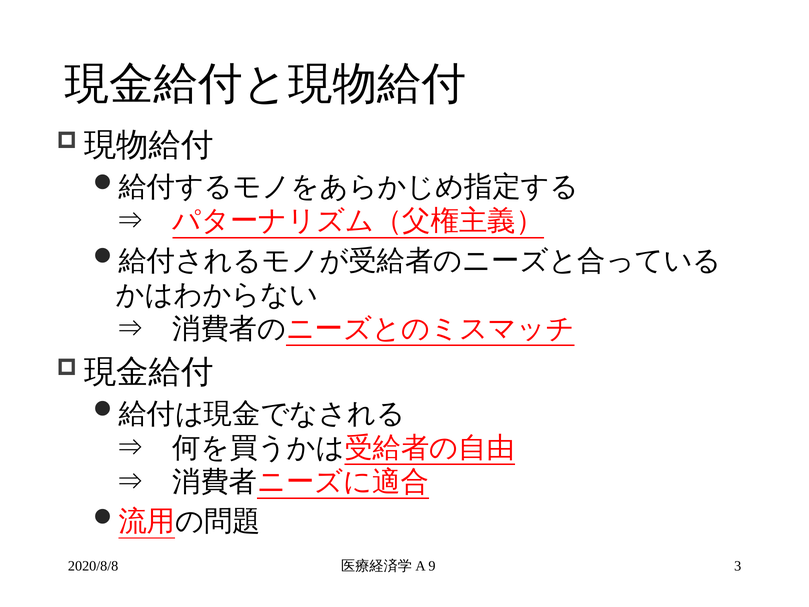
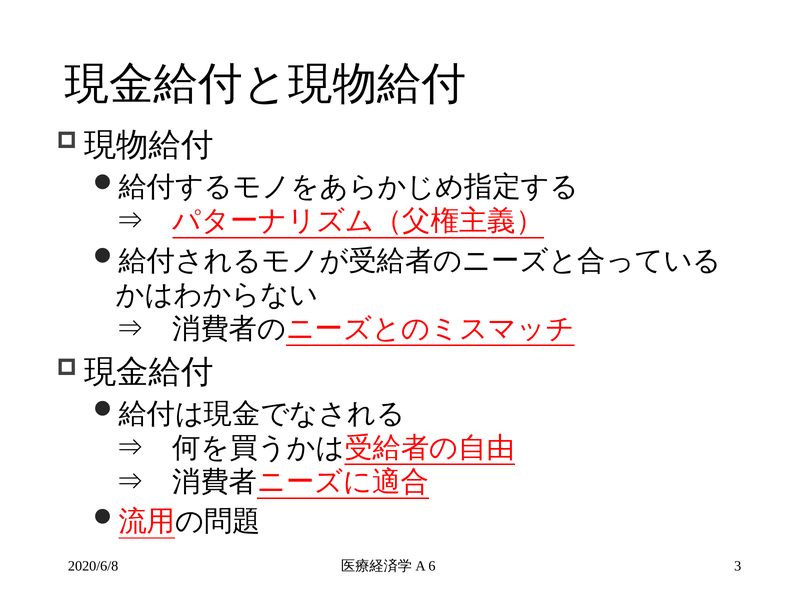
2020/8/8: 2020/8/8 -> 2020/6/8
9: 9 -> 6
